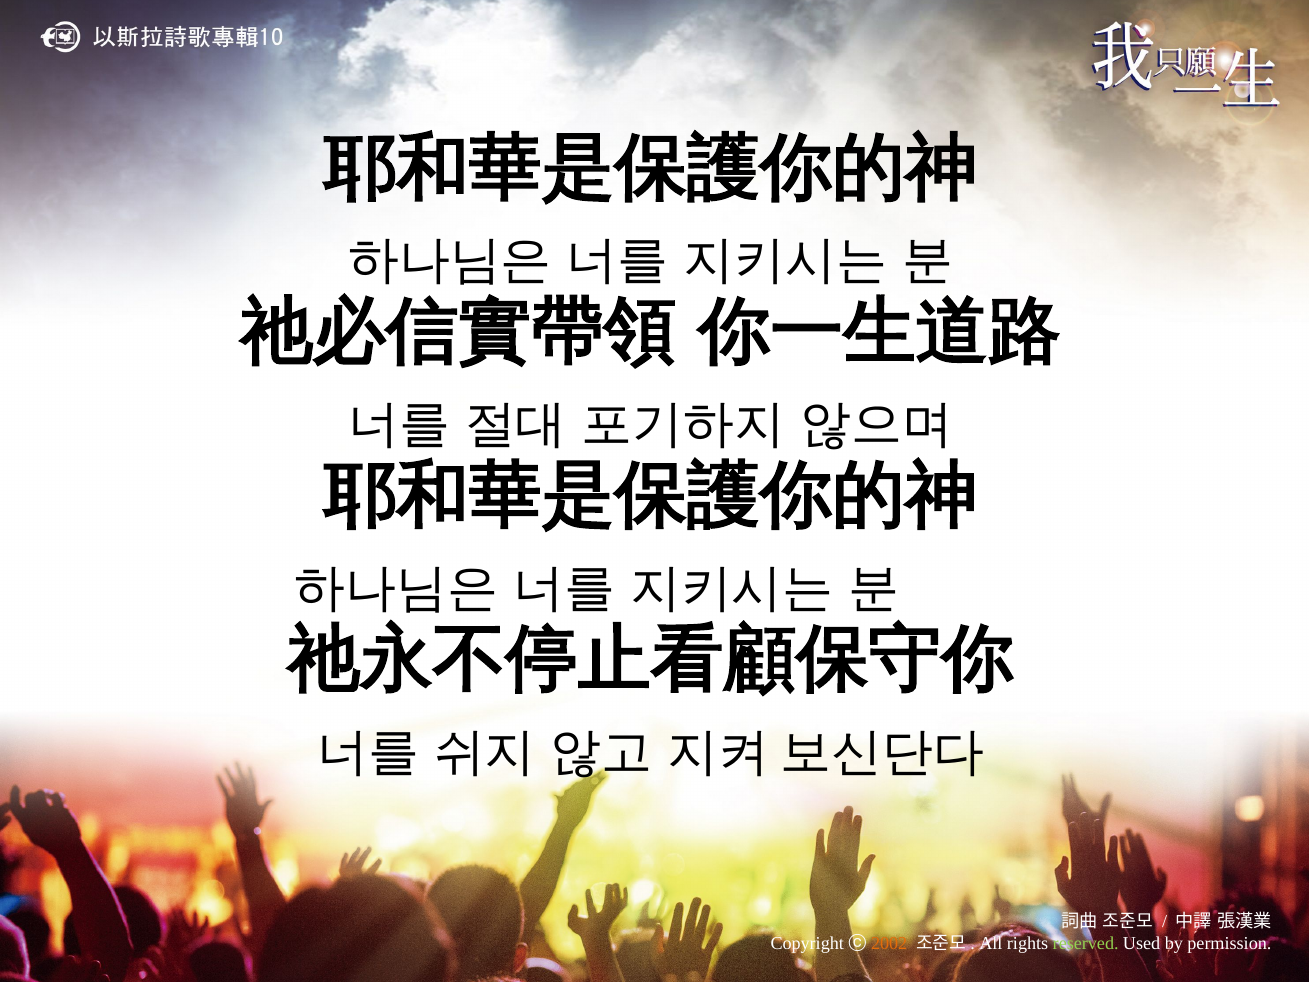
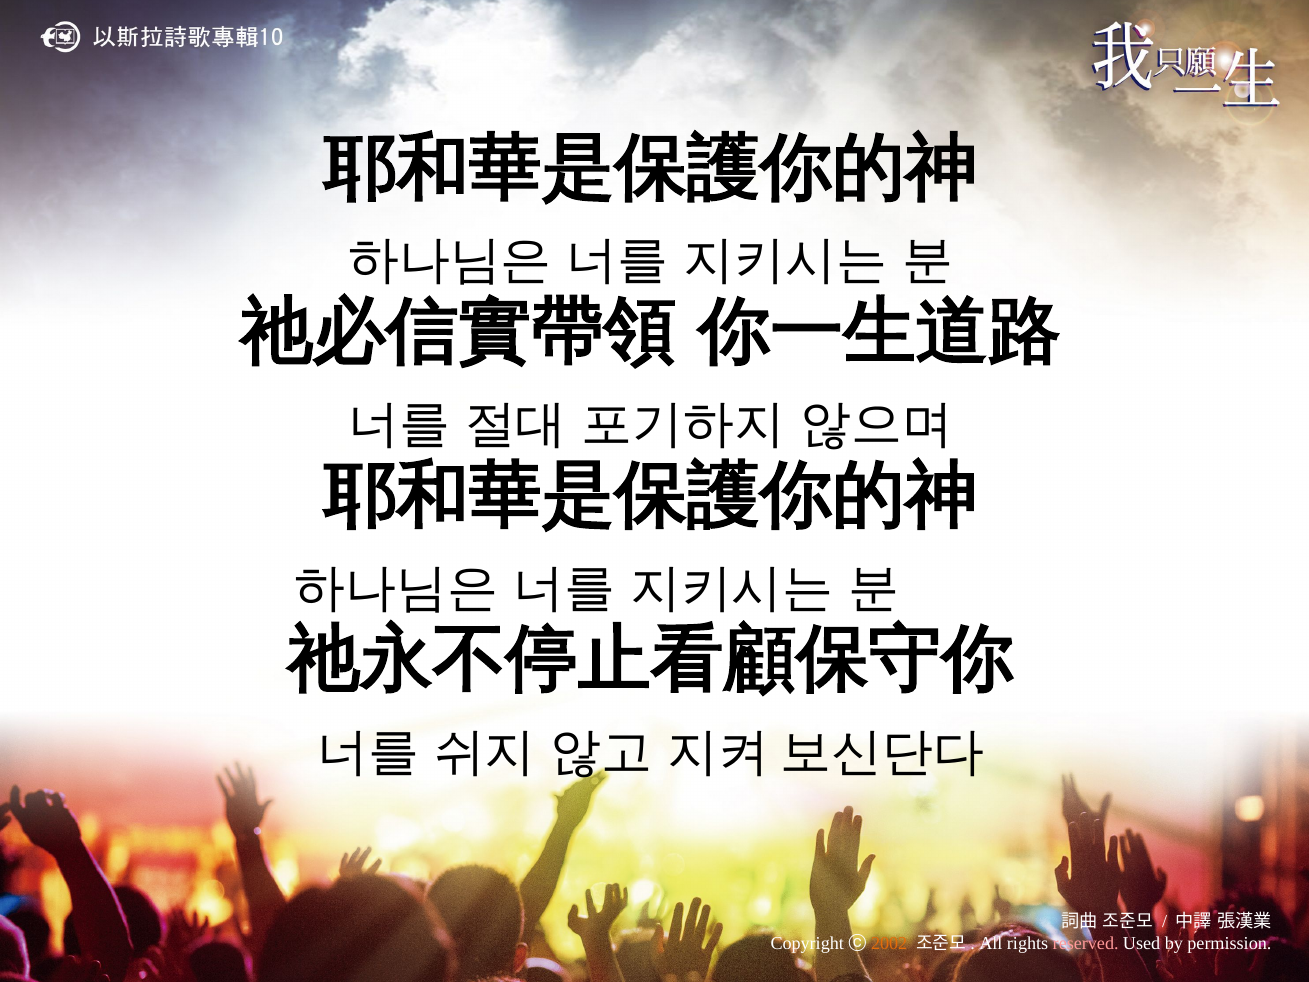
reserved colour: light green -> pink
